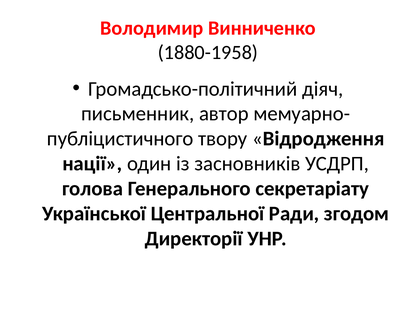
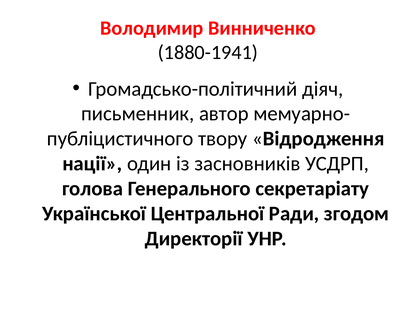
1880-1958: 1880-1958 -> 1880-1941
